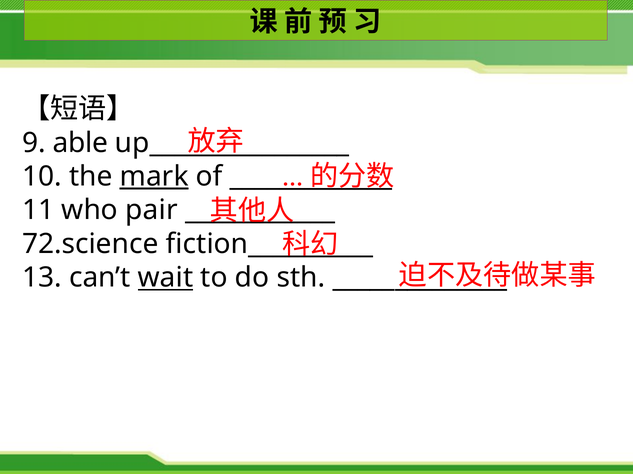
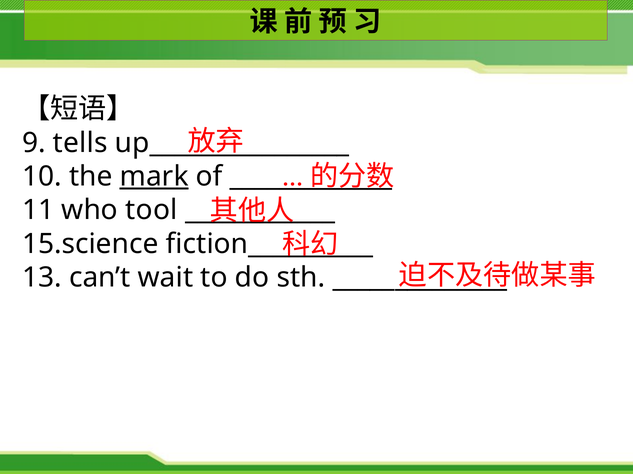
able: able -> tells
pair: pair -> tool
72.science: 72.science -> 15.science
wait underline: present -> none
